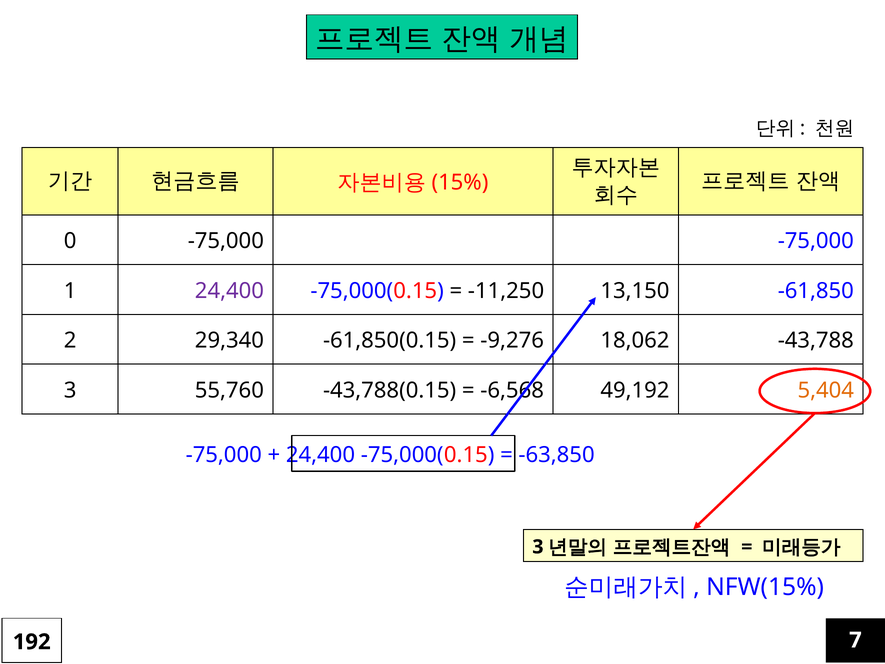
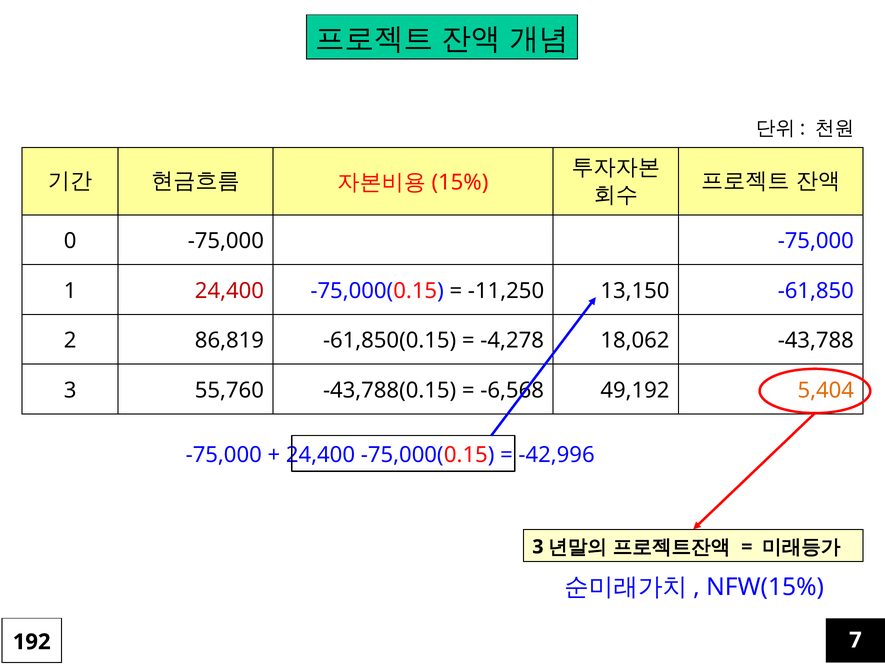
24,400 at (229, 291) colour: purple -> red
29,340: 29,340 -> 86,819
-9,276: -9,276 -> -4,278
-63,850: -63,850 -> -42,996
